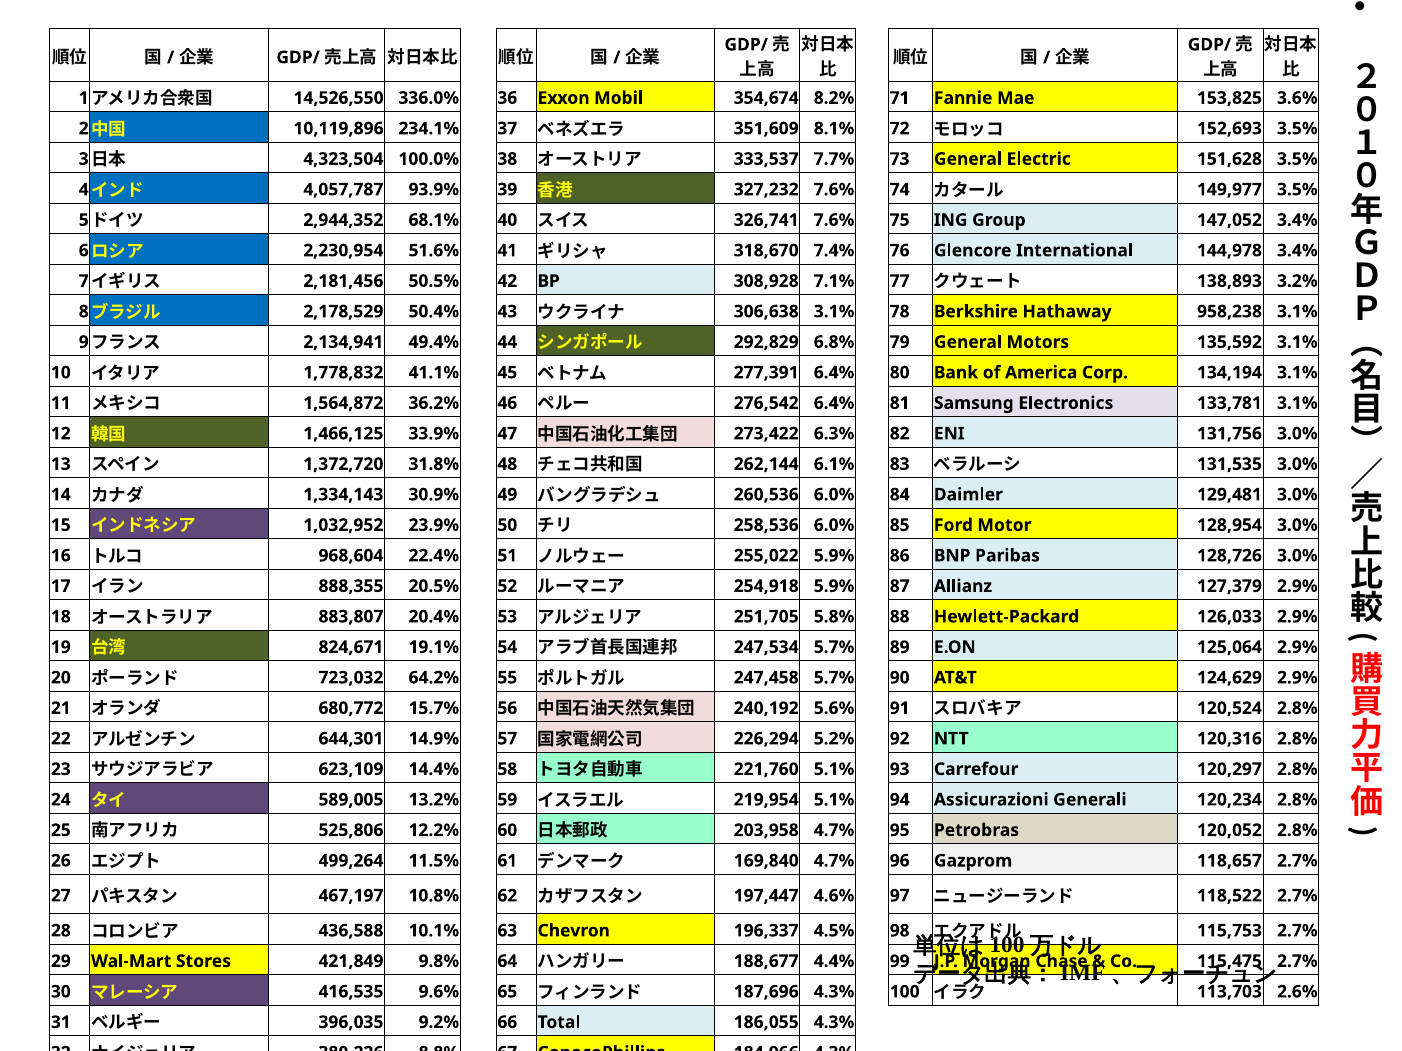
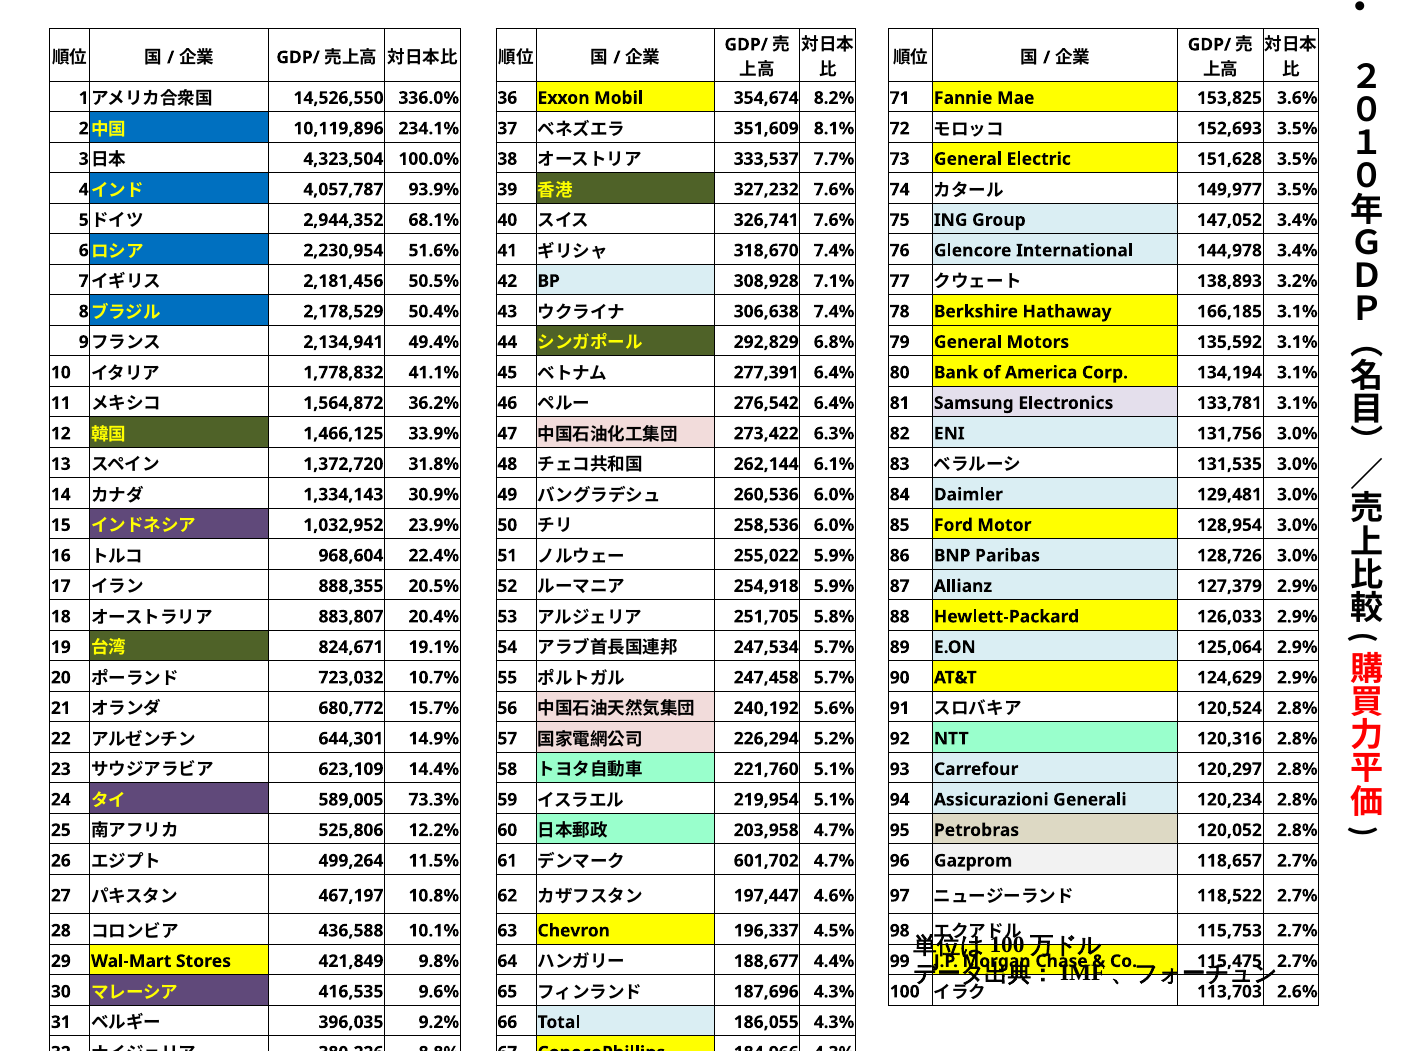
306,638 3.1%: 3.1% -> 7.4%
958,238: 958,238 -> 166,185
64.2%: 64.2% -> 10.7%
13.2%: 13.2% -> 73.3%
169,840: 169,840 -> 601,702
